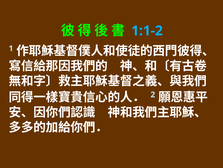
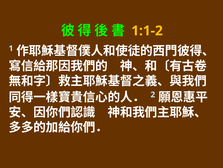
1:1-2 colour: light blue -> yellow
